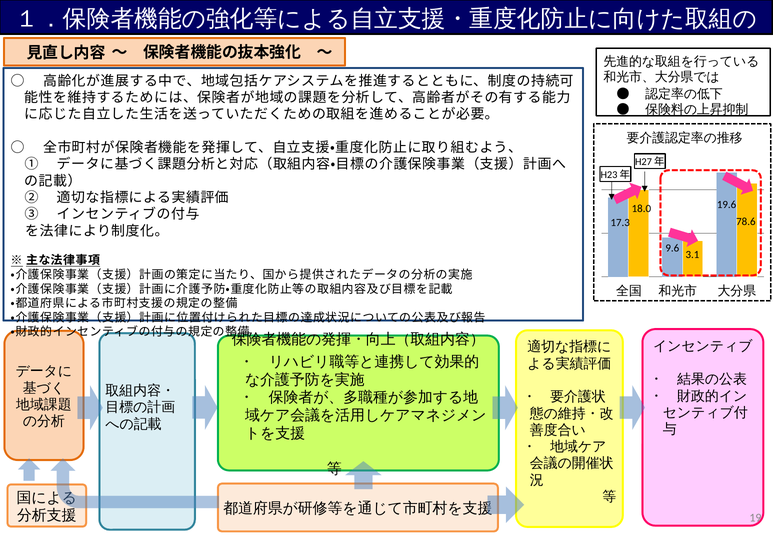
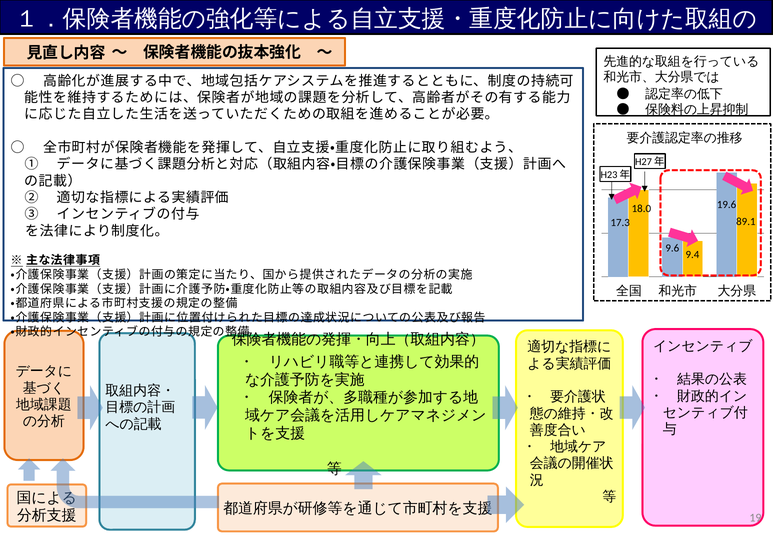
78.6: 78.6 -> 89.1
3.1: 3.1 -> 9.4
